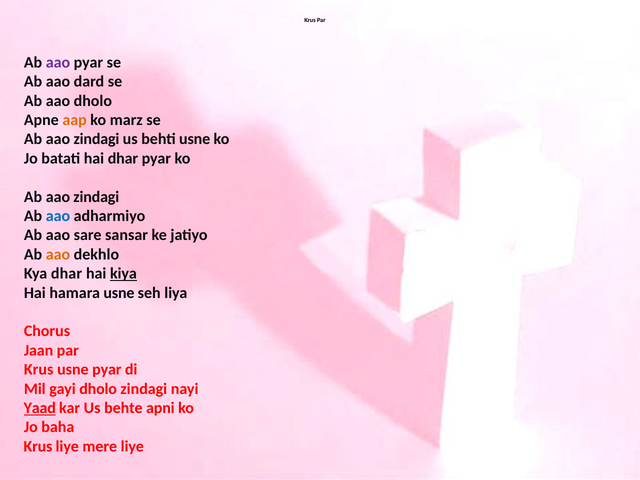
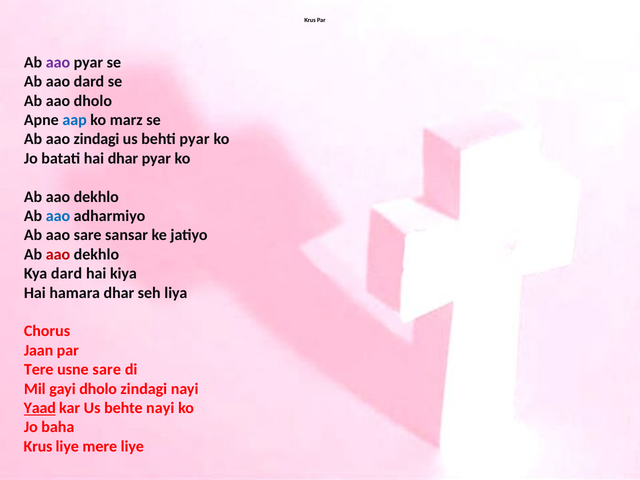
aap colour: orange -> blue
behti usne: usne -> pyar
zindagi at (96, 197): zindagi -> dekhlo
aao at (58, 254) colour: orange -> red
Kya dhar: dhar -> dard
kiya underline: present -> none
hamara usne: usne -> dhar
Krus at (39, 370): Krus -> Tere
usne pyar: pyar -> sare
behte apni: apni -> nayi
